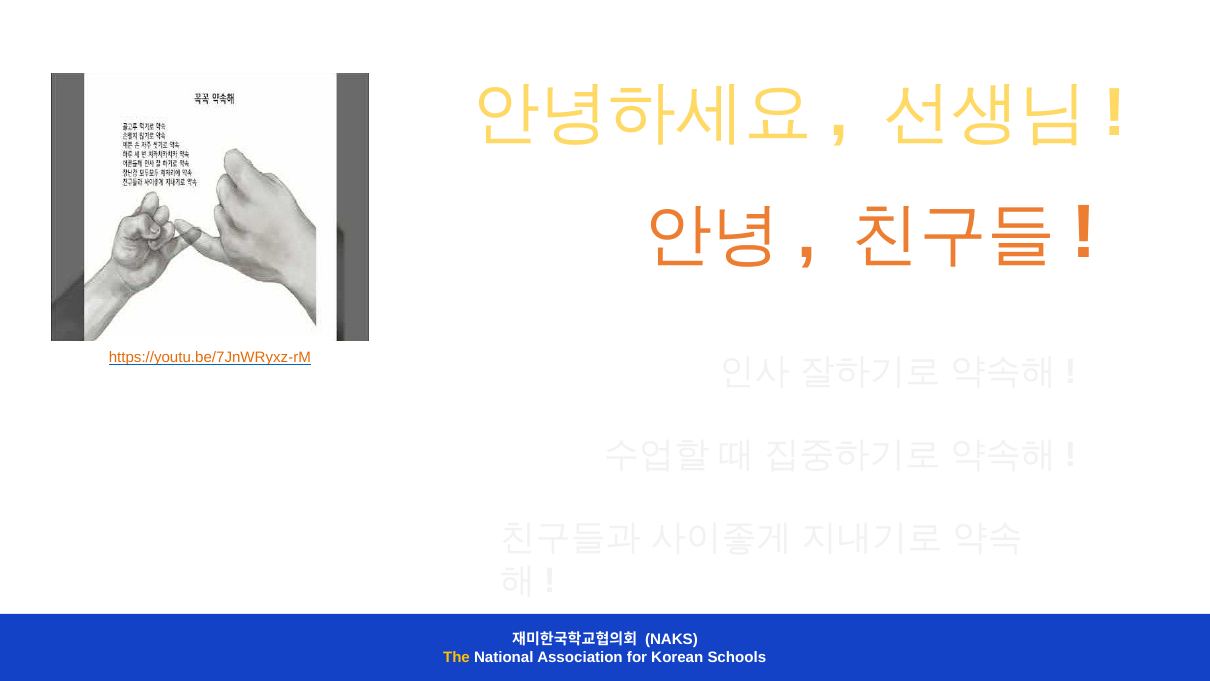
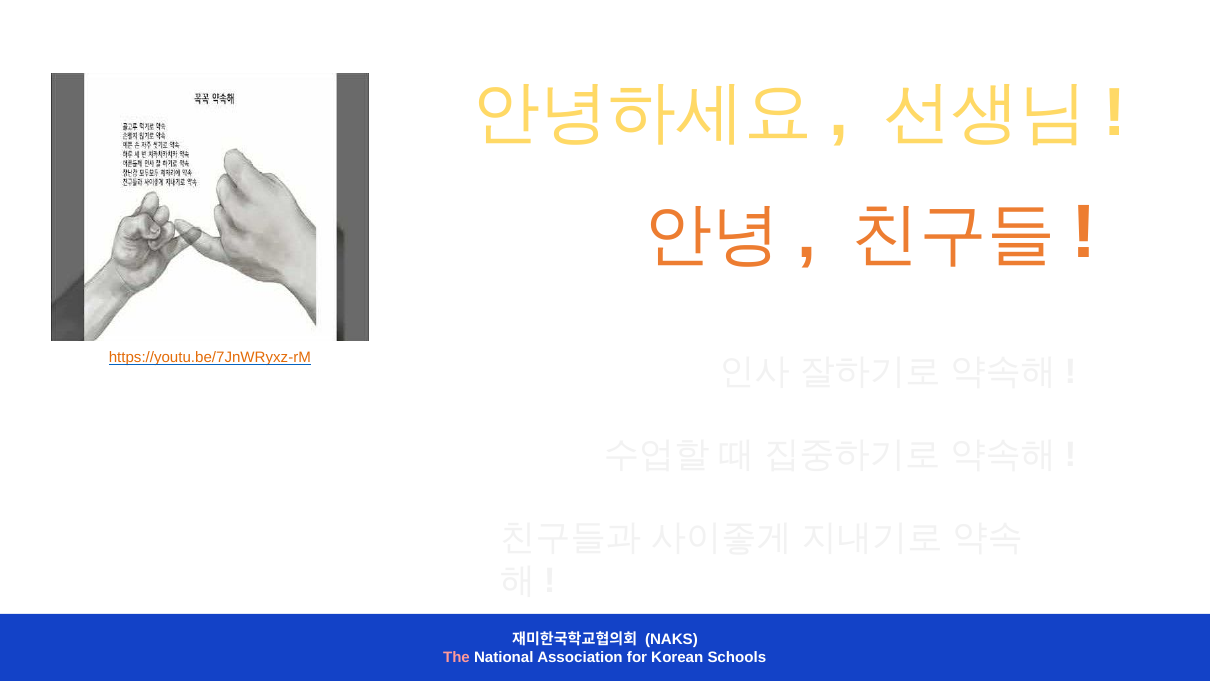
The colour: yellow -> pink
